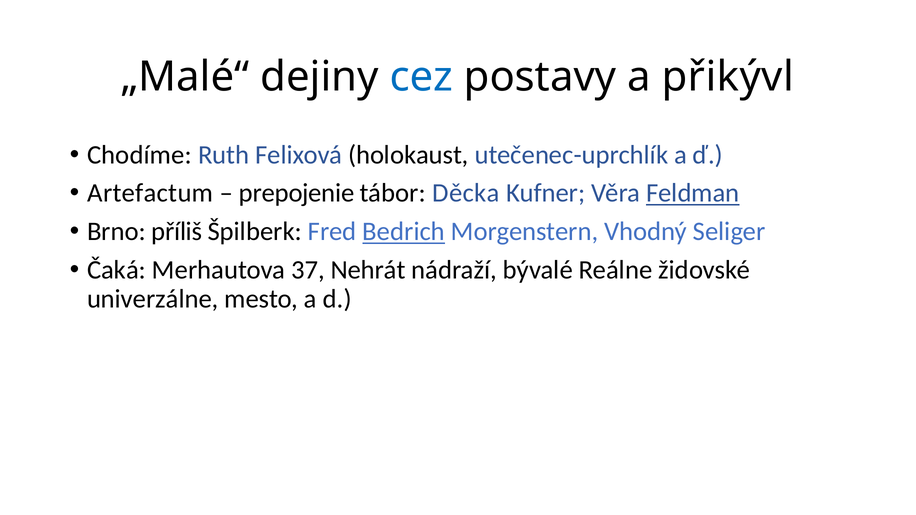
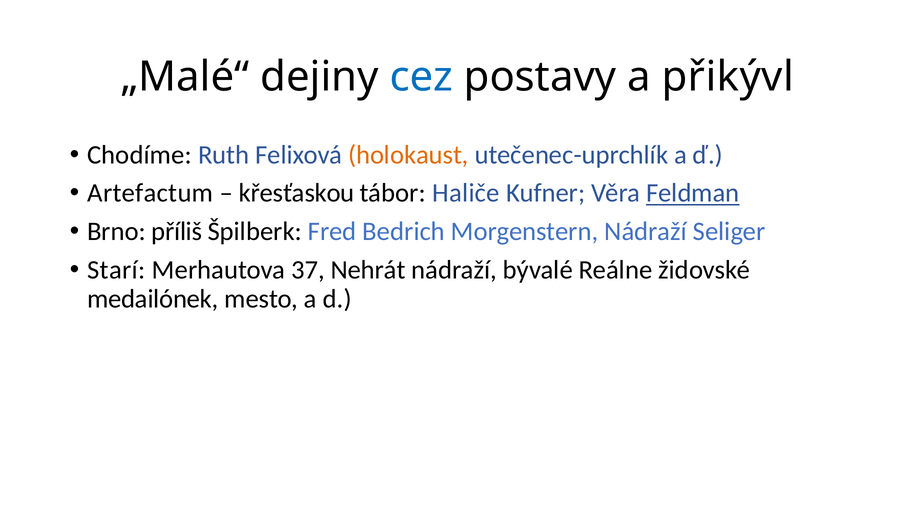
holokaust colour: black -> orange
prepojenie: prepojenie -> křesťaskou
Děcka: Děcka -> Haliče
Bedrich underline: present -> none
Morgenstern Vhodný: Vhodný -> Nádraží
Čaká: Čaká -> Starí
univerzálne: univerzálne -> medailónek
